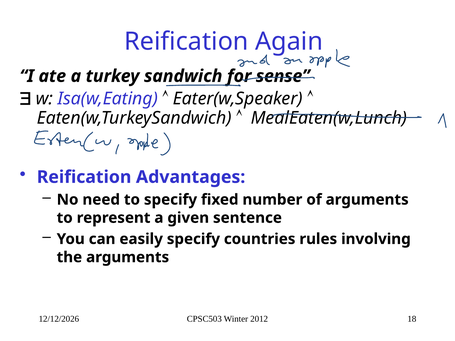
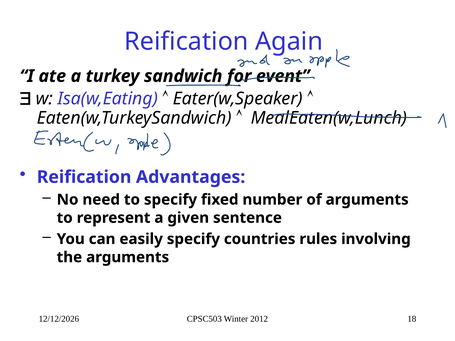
sense: sense -> event
